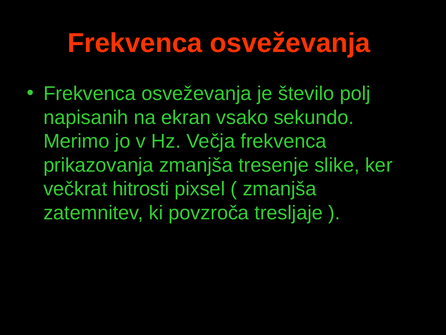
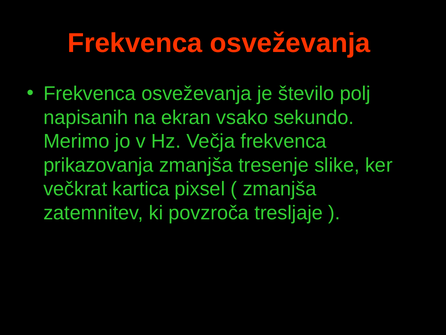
hitrosti: hitrosti -> kartica
